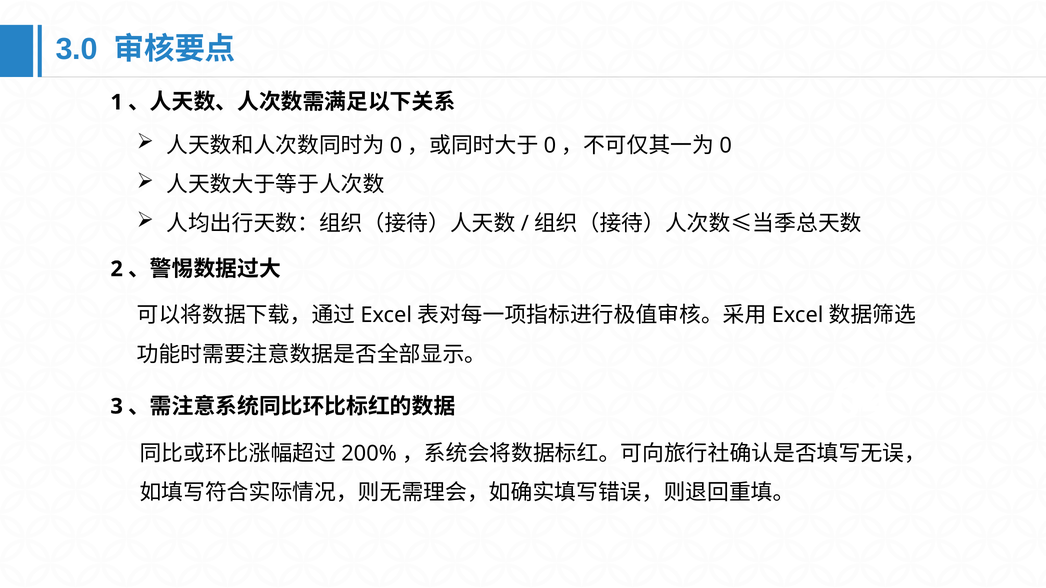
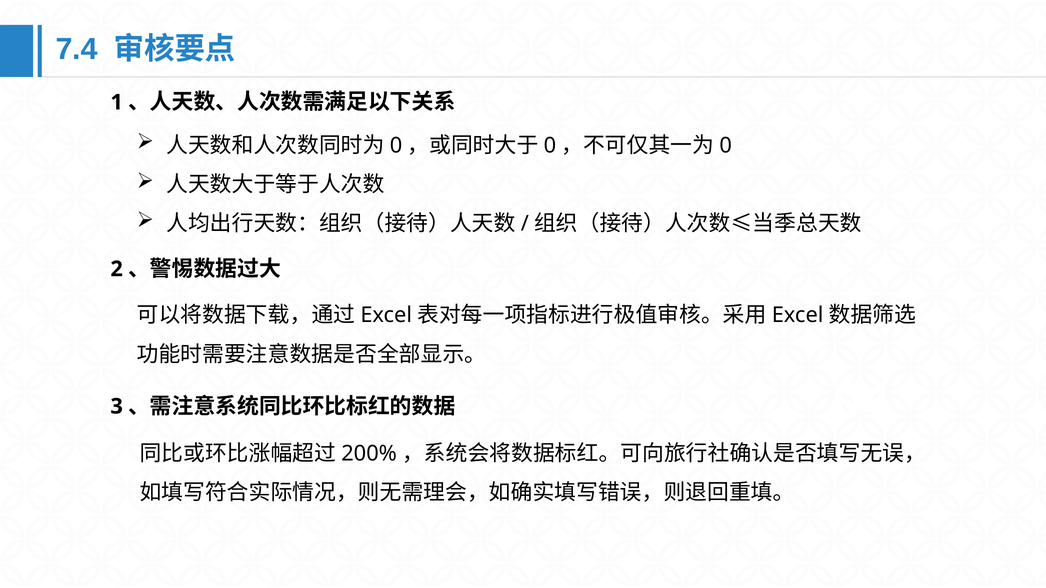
3.0: 3.0 -> 7.4
